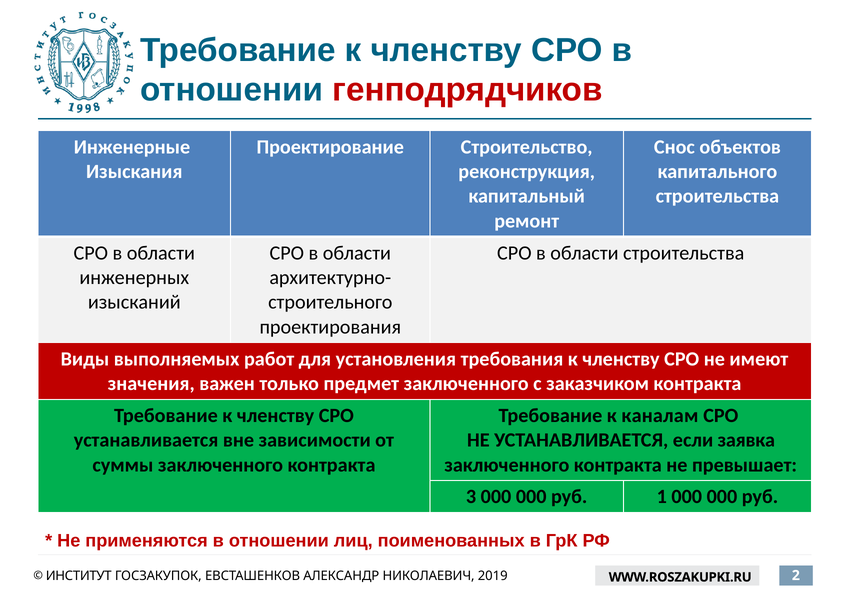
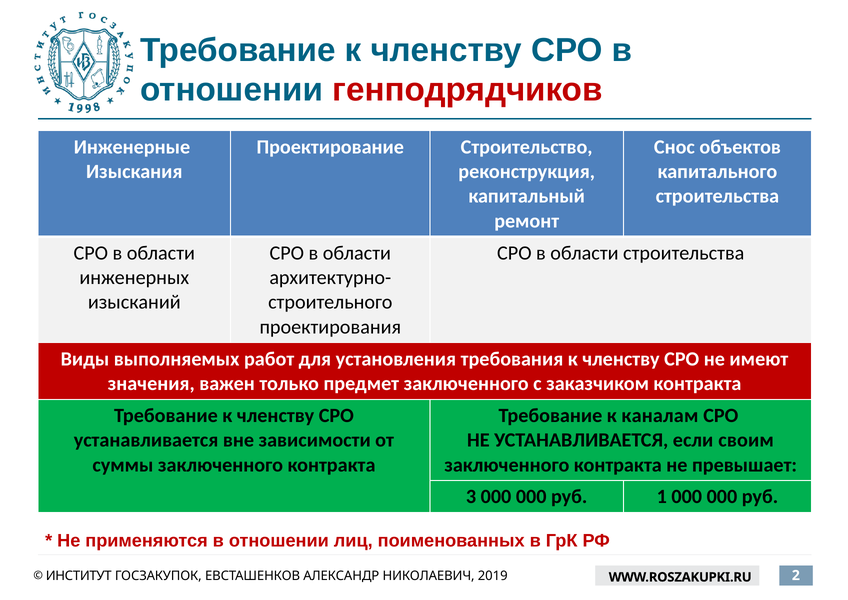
заявка: заявка -> своим
